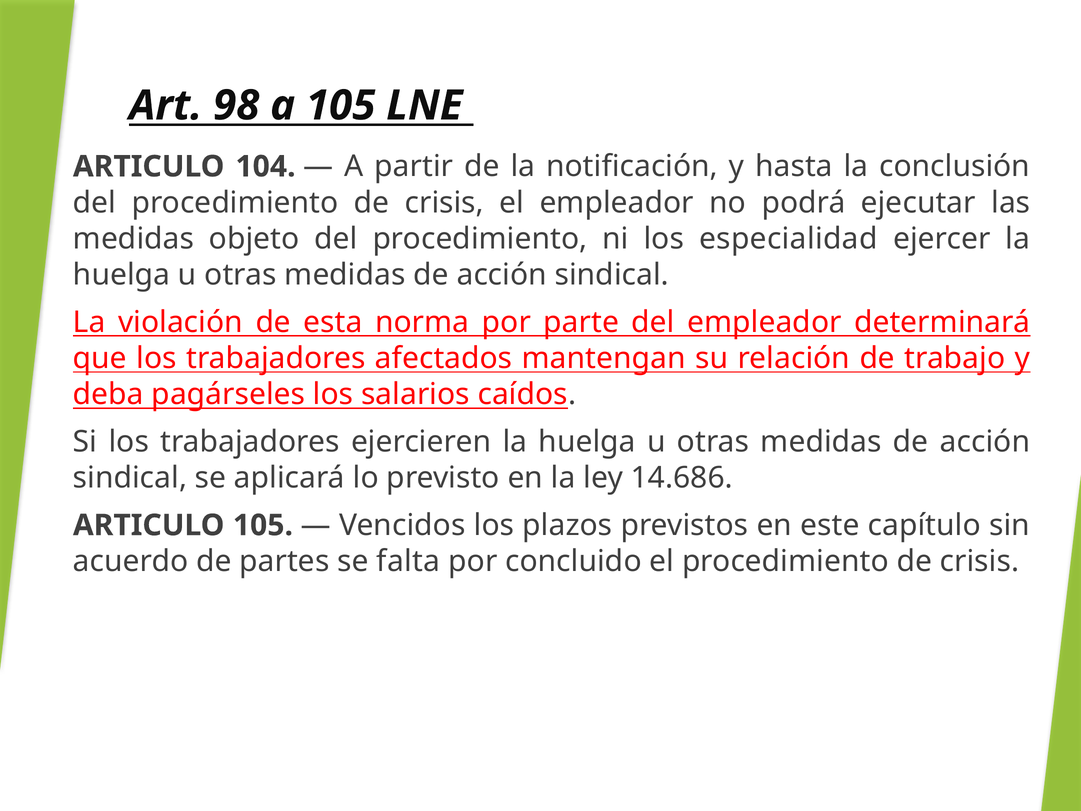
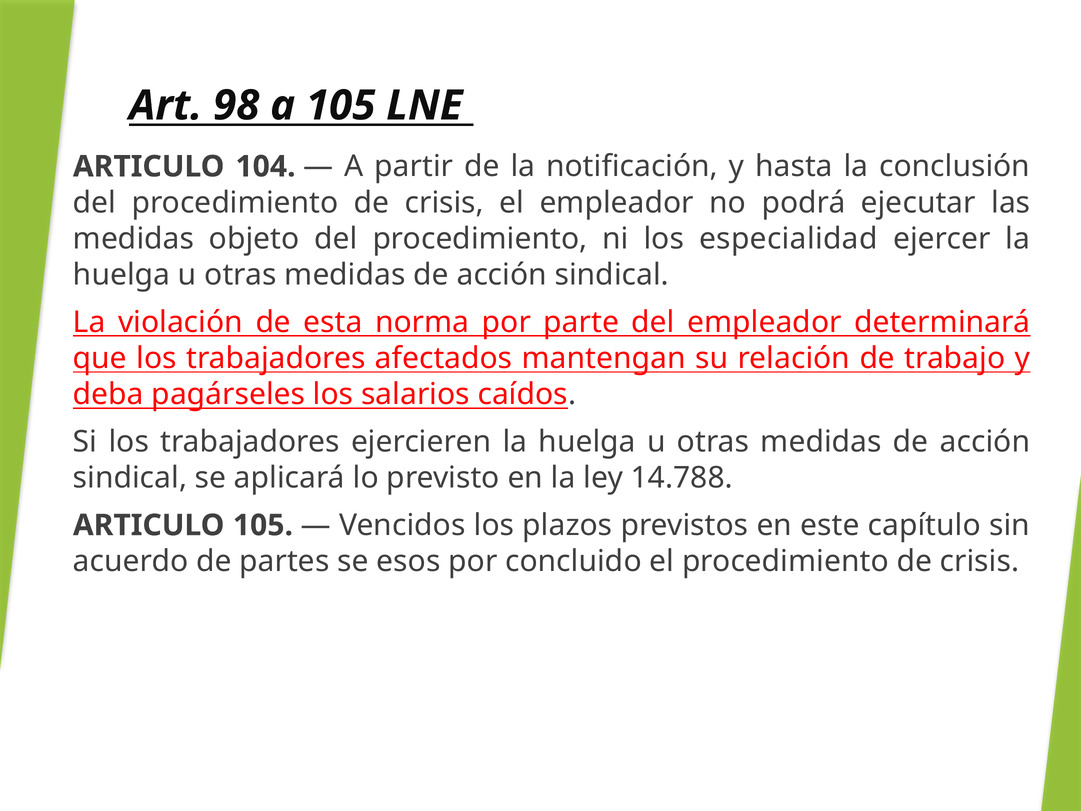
14.686: 14.686 -> 14.788
falta: falta -> esos
